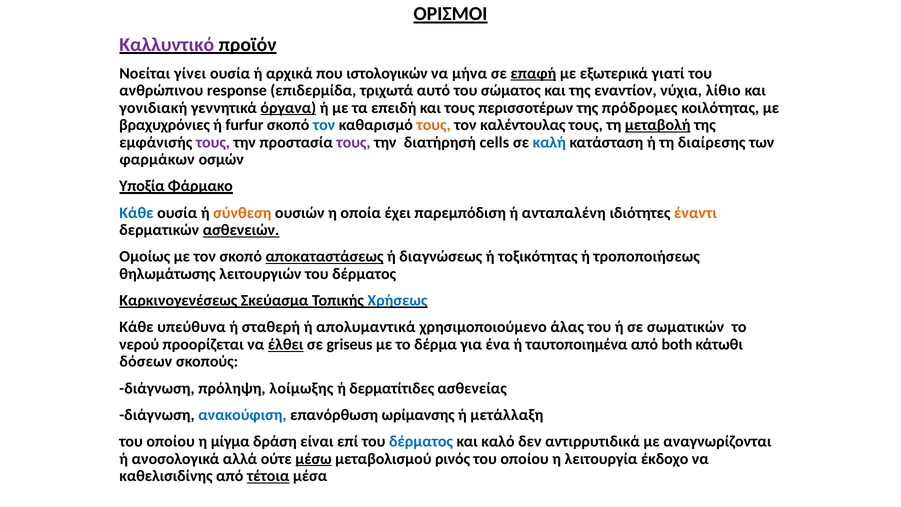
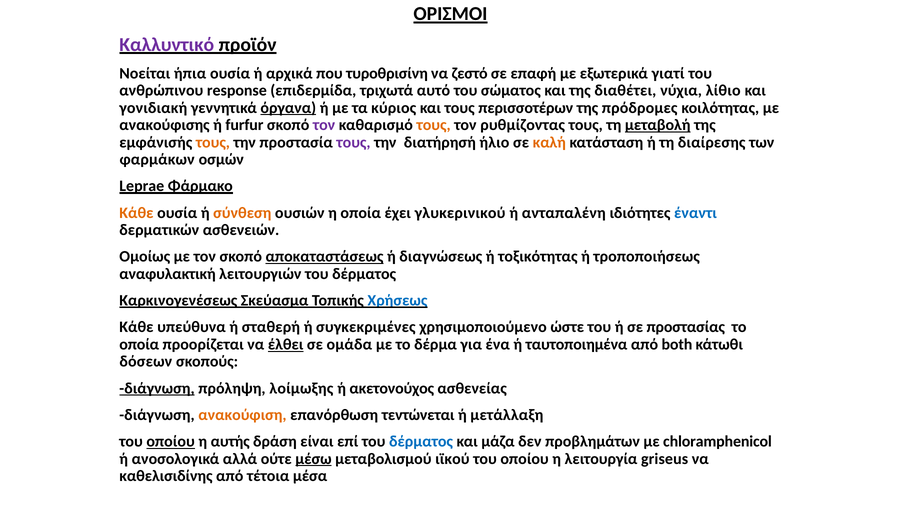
γίνει: γίνει -> ήπια
ιστολογικών: ιστολογικών -> τυροθρισίνη
μήνα: μήνα -> ζεστό
επαφή underline: present -> none
εναντίον: εναντίον -> διαθέτει
επειδή: επειδή -> κύριος
βραχυχρόνιες: βραχυχρόνιες -> ανακούφισης
τον at (324, 125) colour: blue -> purple
καλέντουλας: καλέντουλας -> ρυθμίζοντας
τους at (213, 142) colour: purple -> orange
cells: cells -> ήλιο
καλή colour: blue -> orange
Υποξία: Υποξία -> Leprae
Κάθε at (136, 213) colour: blue -> orange
παρεμπόδιση: παρεμπόδιση -> γλυκερινικού
έναντι colour: orange -> blue
ασθενειών underline: present -> none
θηλωμάτωσης: θηλωμάτωσης -> αναφυλακτική
απολυμαντικά: απολυμαντικά -> συγκεκριμένες
άλας: άλας -> ώστε
σωματικών: σωματικών -> προστασίας
νερού at (139, 344): νερού -> οποία
griseus: griseus -> ομάδα
διάγνωση at (157, 388) underline: none -> present
δερματίτιδες: δερματίτιδες -> ακετονούχος
ανακούφιση colour: blue -> orange
ωρίμανσης: ωρίμανσης -> τεντώνεται
οποίου at (171, 441) underline: none -> present
μίγμα: μίγμα -> αυτής
καλό: καλό -> μάζα
αντιρρυτιδικά: αντιρρυτιδικά -> προβλημάτων
αναγνωρίζονται: αναγνωρίζονται -> chloramphenicol
ρινός: ρινός -> ιϊκού
έκδοχο: έκδοχο -> griseus
τέτοια underline: present -> none
